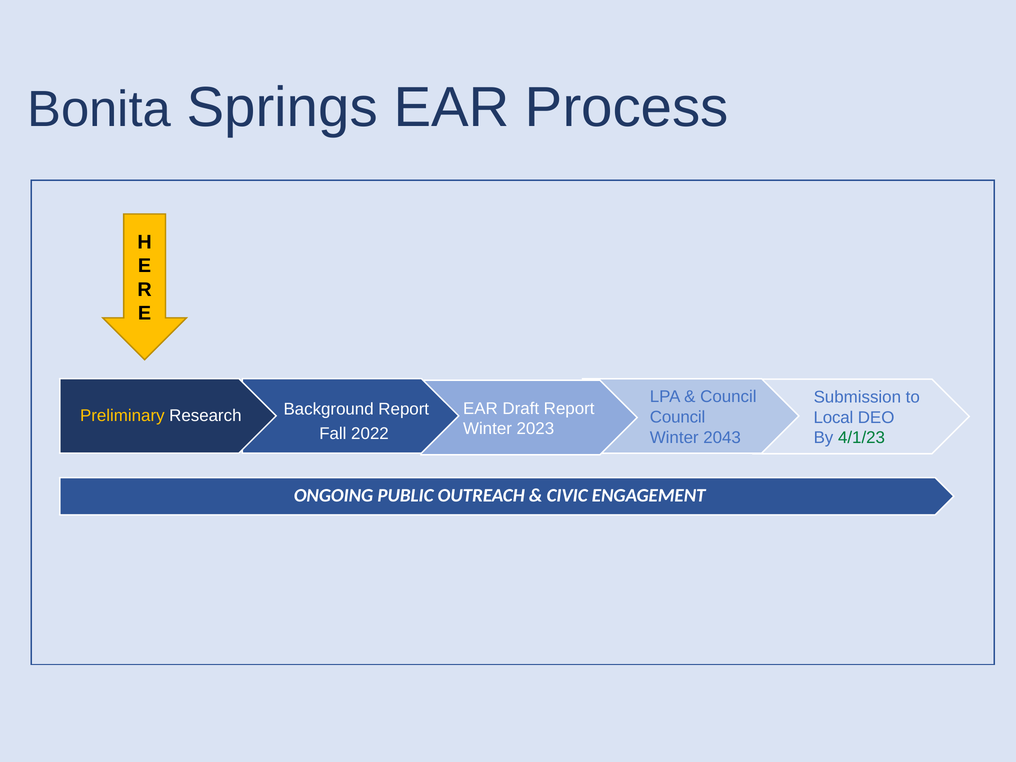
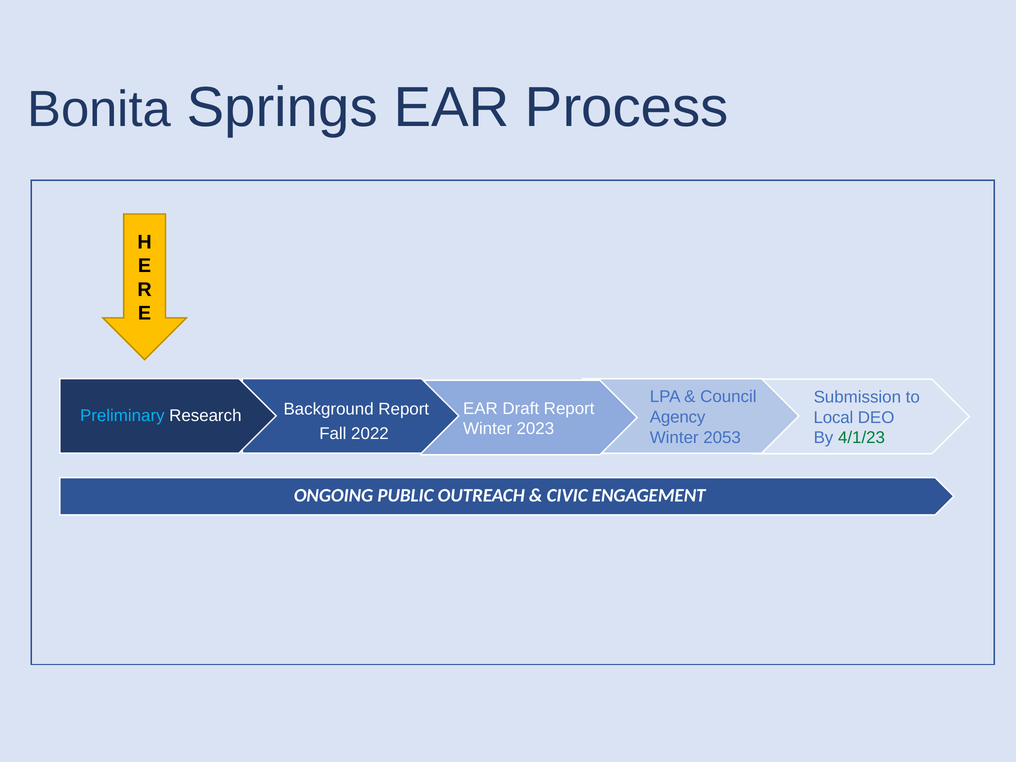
Preliminary colour: yellow -> light blue
Council at (678, 417): Council -> Agency
2043: 2043 -> 2053
